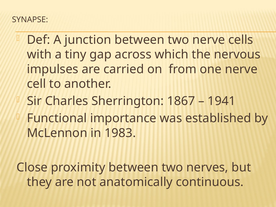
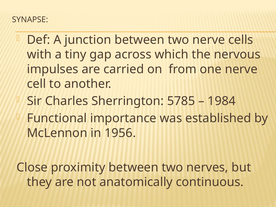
1867: 1867 -> 5785
1941: 1941 -> 1984
1983: 1983 -> 1956
